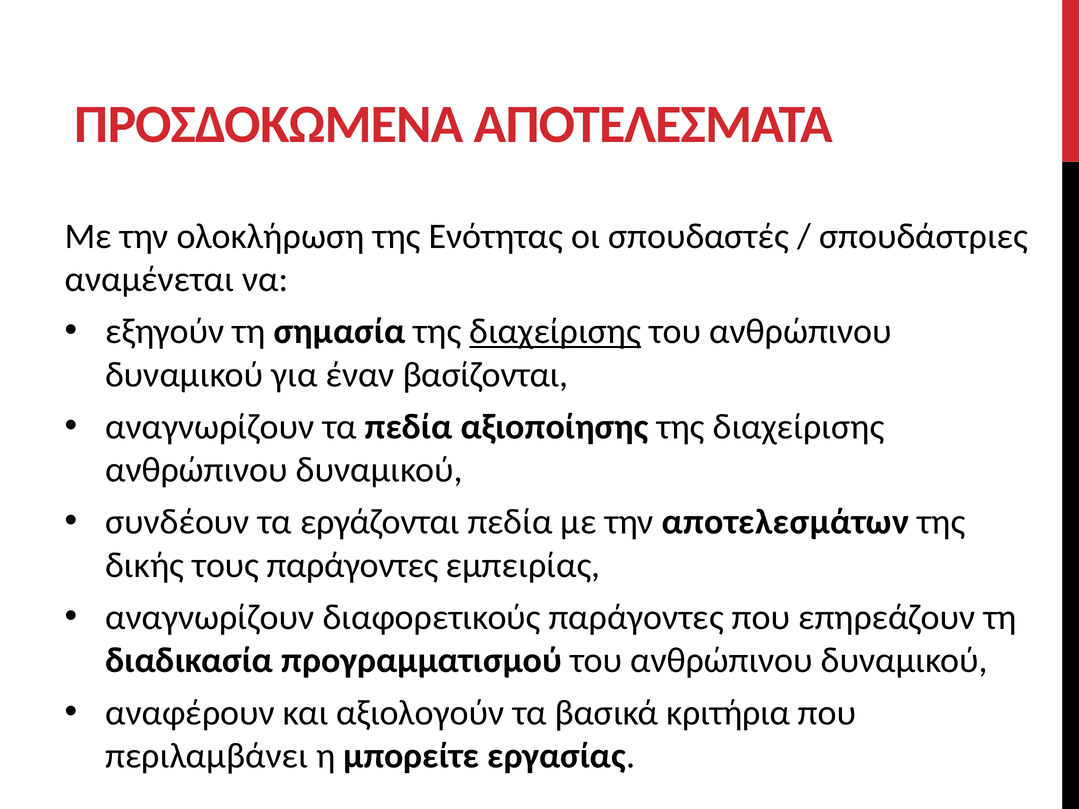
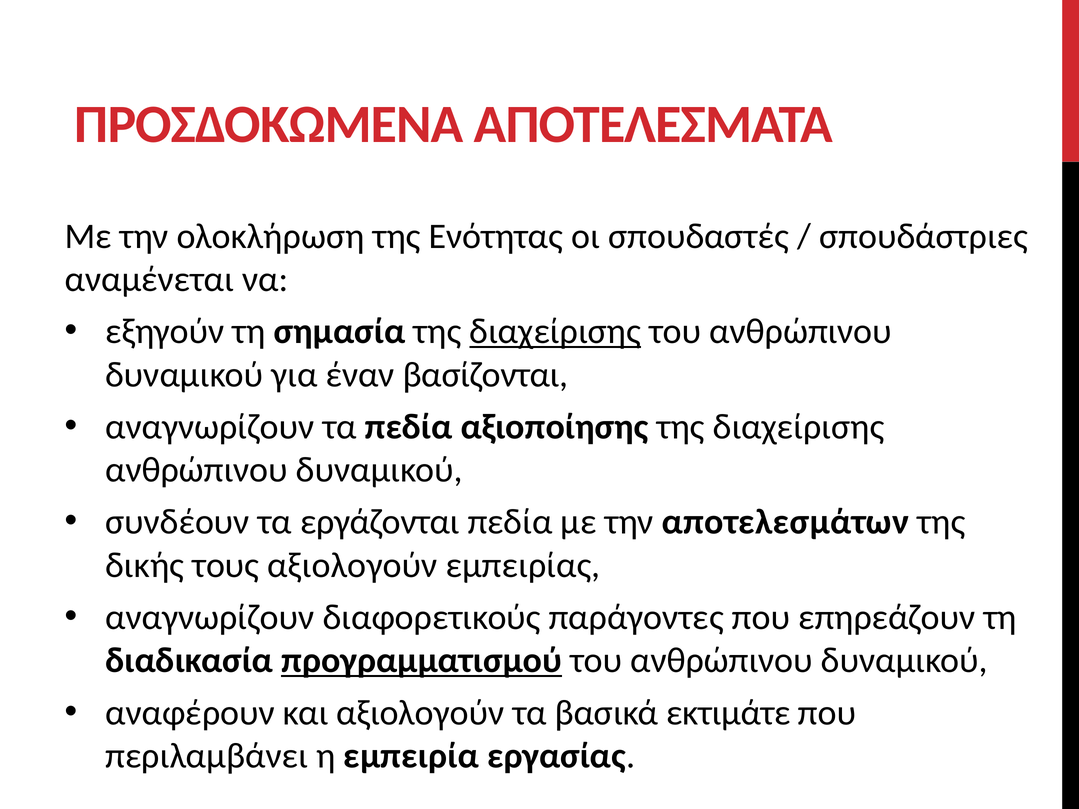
τους παράγοντες: παράγοντες -> αξιολογούν
προγραμματισμού underline: none -> present
κριτήρια: κριτήρια -> εκτιμάτε
μπορείτε: μπορείτε -> εμπειρία
